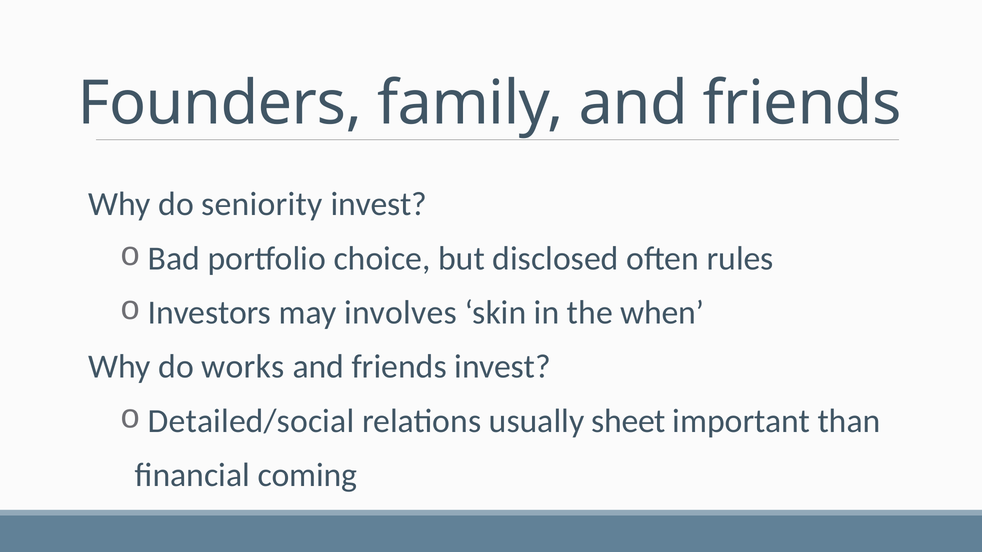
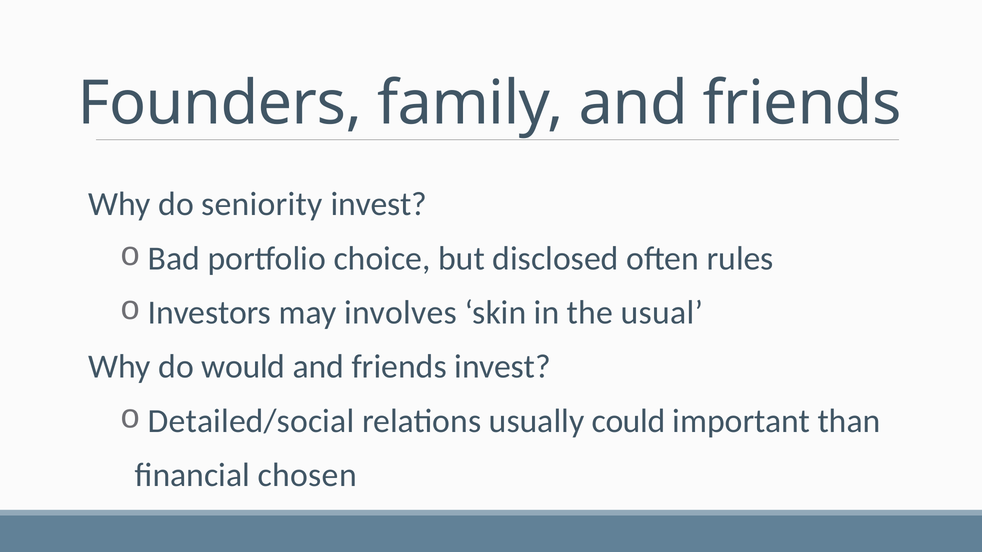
when: when -> usual
works: works -> would
sheet: sheet -> could
coming: coming -> chosen
